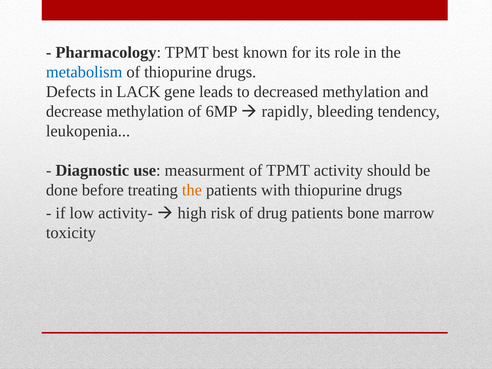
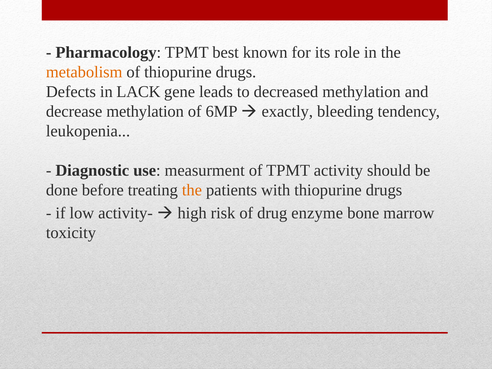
metabolism colour: blue -> orange
rapidly: rapidly -> exactly
drug patients: patients -> enzyme
